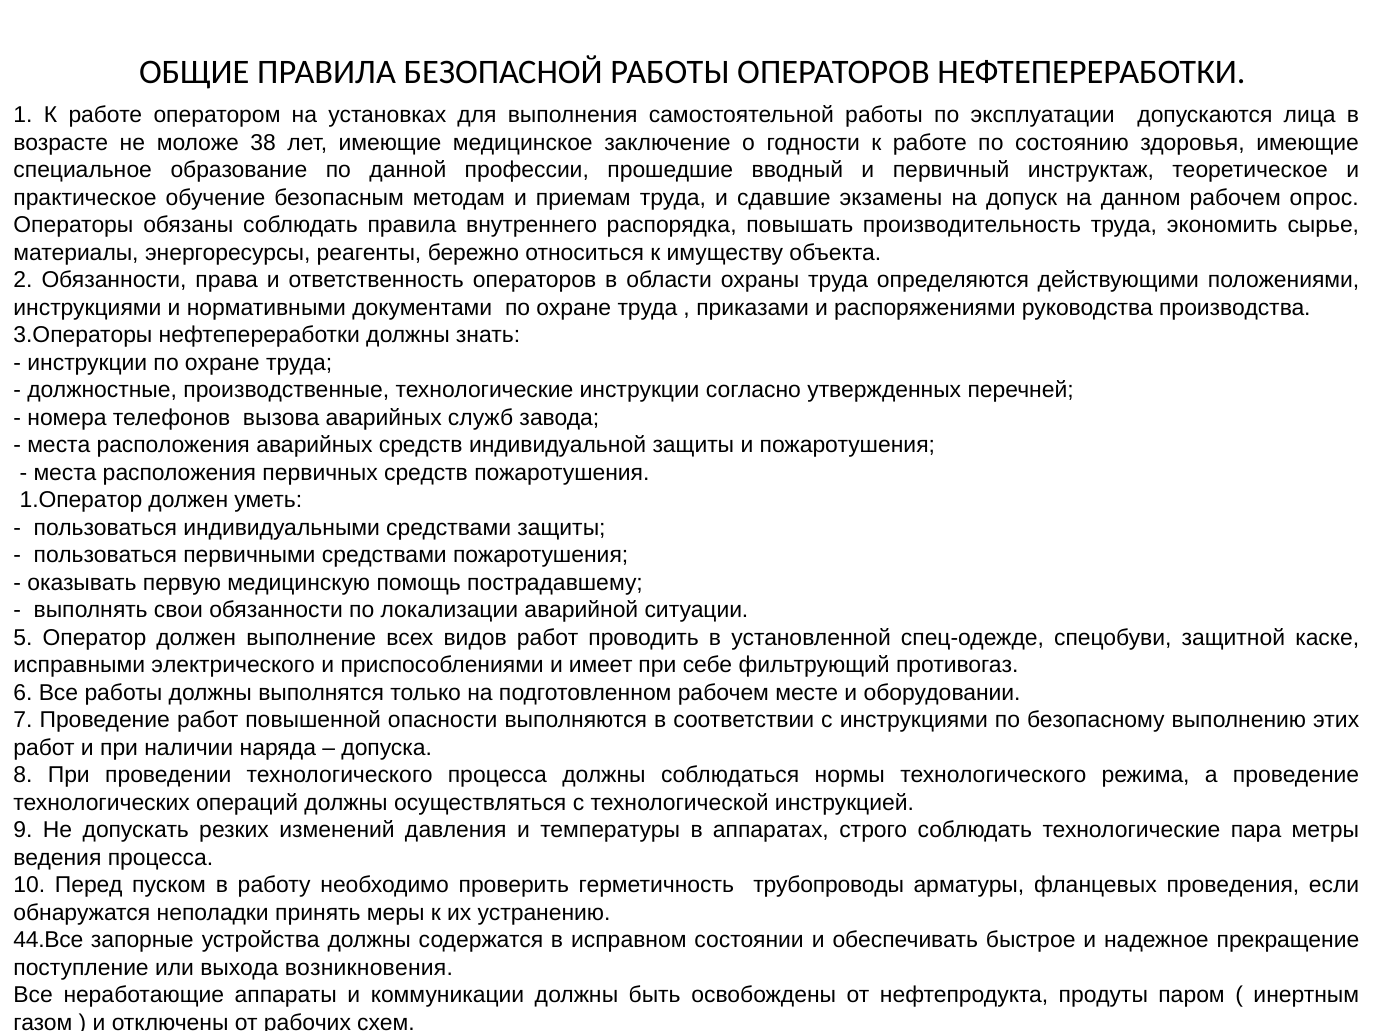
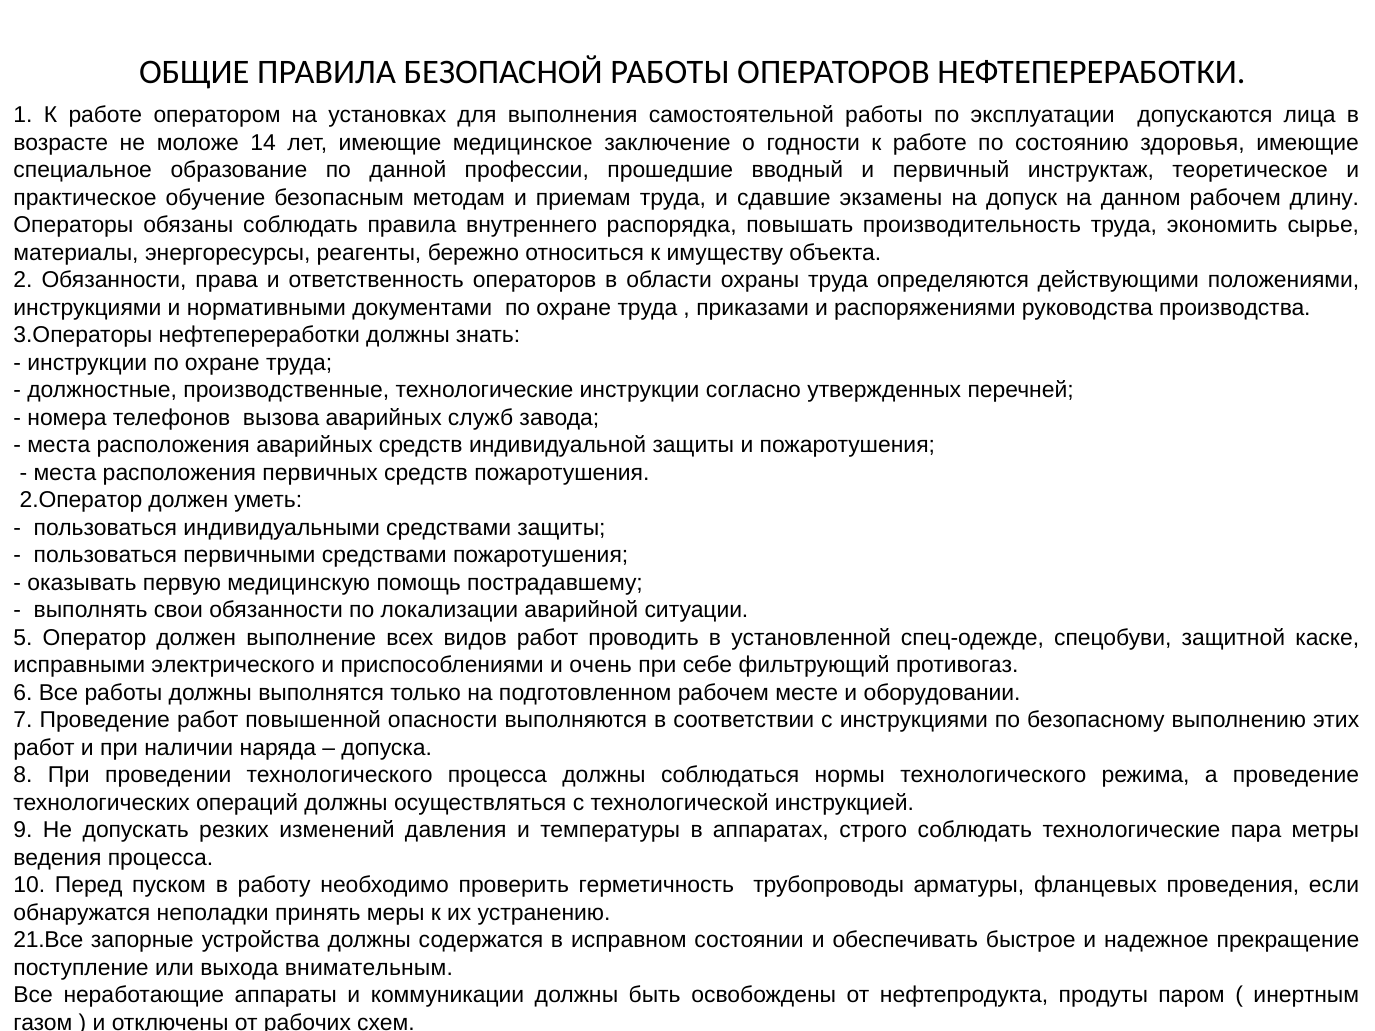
38: 38 -> 14
опрос: опрос -> длину
1.Оператор: 1.Оператор -> 2.Оператор
имеет: имеет -> очень
44.Все: 44.Все -> 21.Все
возникновения: возникновения -> внимательным
